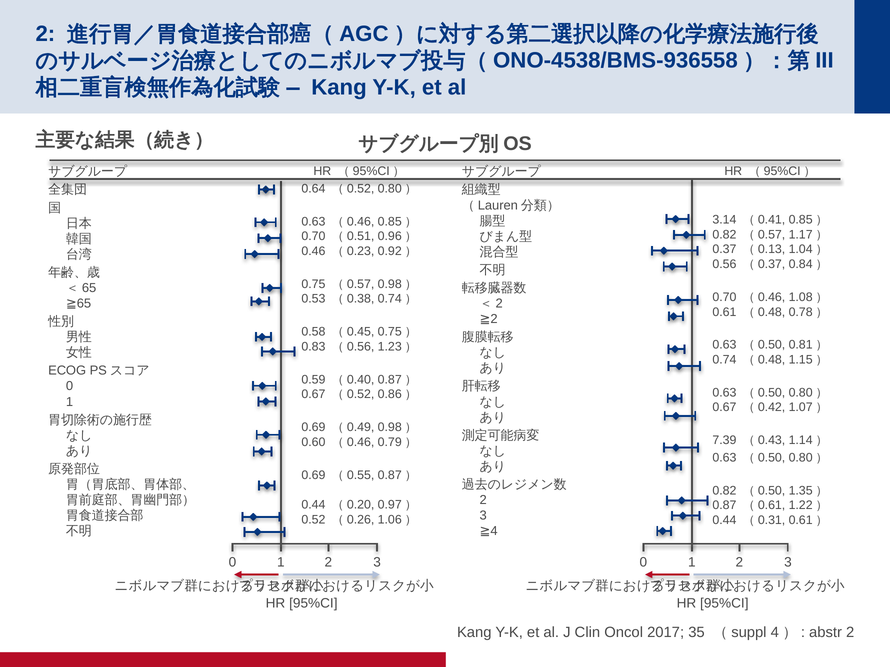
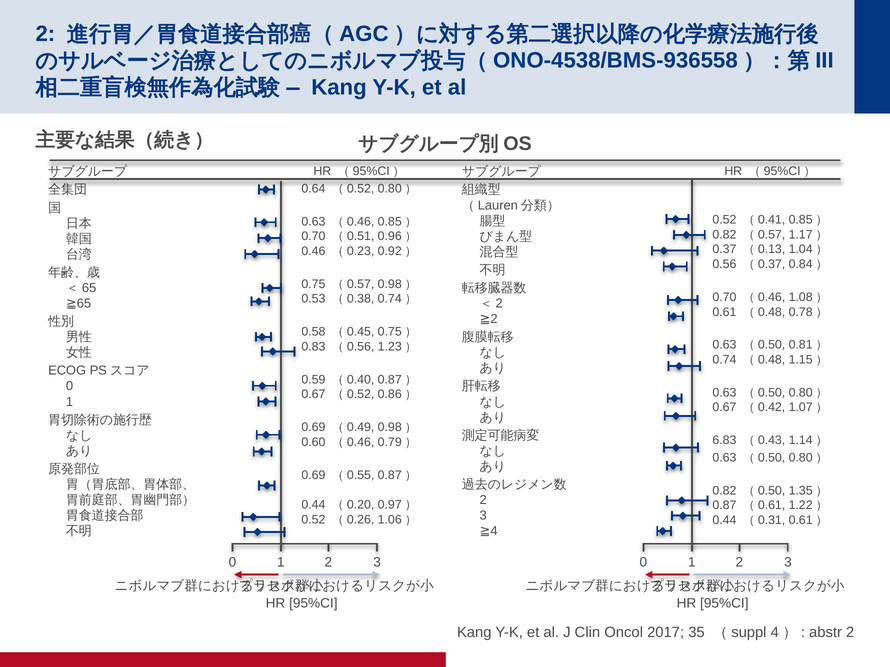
3.14 at (724, 220): 3.14 -> 0.52
7.39: 7.39 -> 6.83
